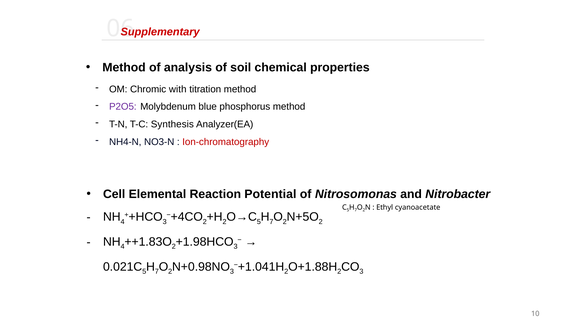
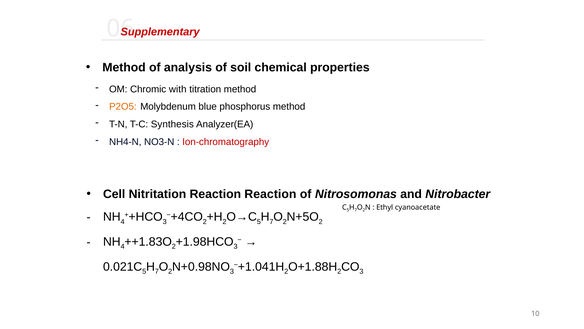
P2O5 colour: purple -> orange
Elemental: Elemental -> Nitritation
Reaction Potential: Potential -> Reaction
